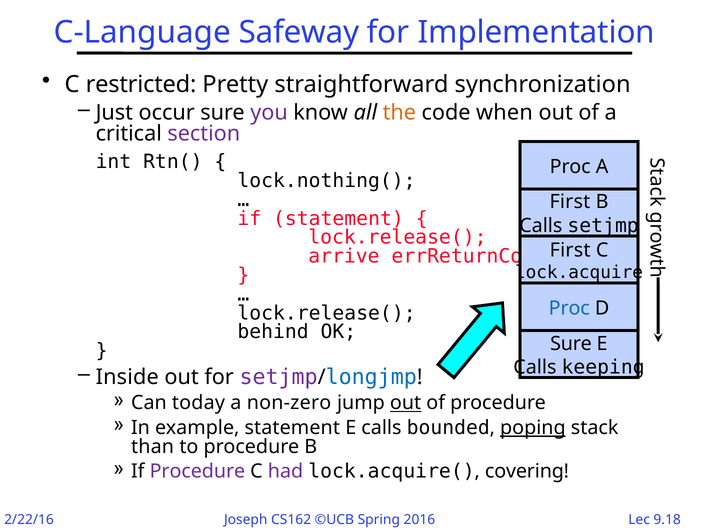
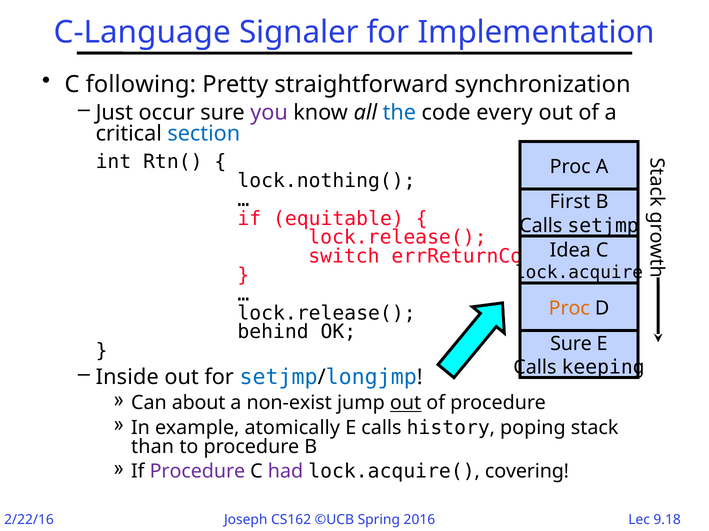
Safeway: Safeway -> Signaler
restricted: restricted -> following
the colour: orange -> blue
when: when -> every
section colour: purple -> blue
if statement: statement -> equitable
First at (570, 251): First -> Idea
arrive: arrive -> switch
Proc at (569, 309) colour: blue -> orange
setjmp at (279, 378) colour: purple -> blue
today: today -> about
non-zero: non-zero -> non-exist
example statement: statement -> atomically
bounded: bounded -> history
poping underline: present -> none
